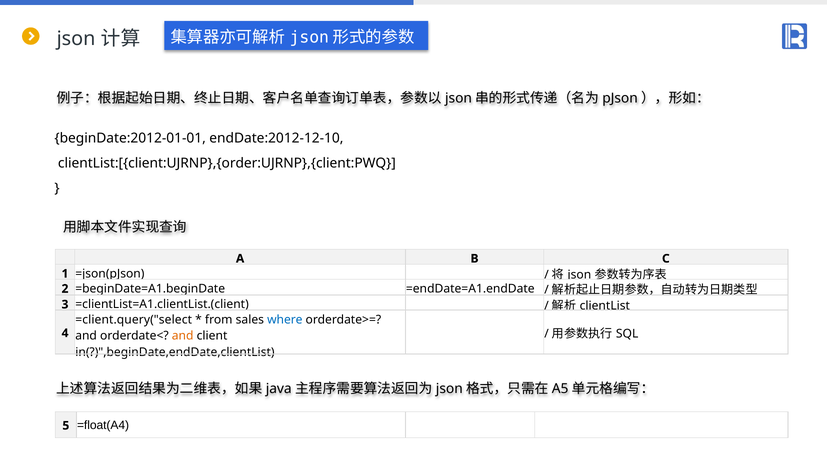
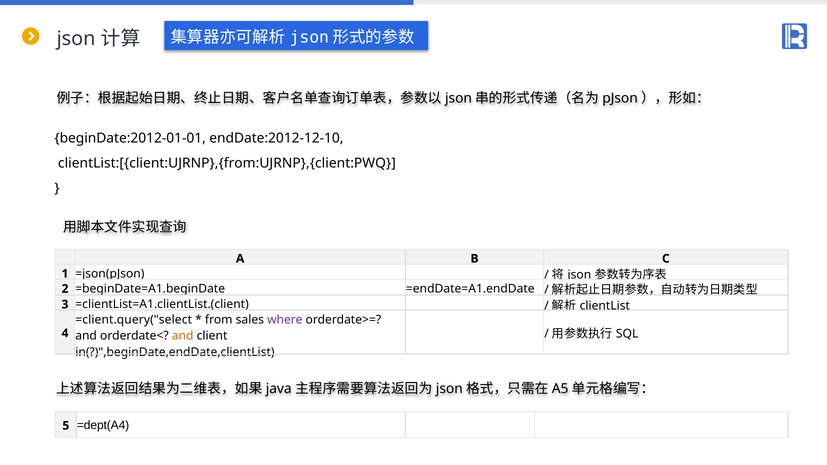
clientList:[{client:UJRNP},{order:UJRNP},{client:PWQ: clientList:[{client:UJRNP},{order:UJRNP},{client:PWQ -> clientList:[{client:UJRNP},{from:UJRNP},{client:PWQ
where colour: blue -> purple
=float(A4: =float(A4 -> =dept(A4
